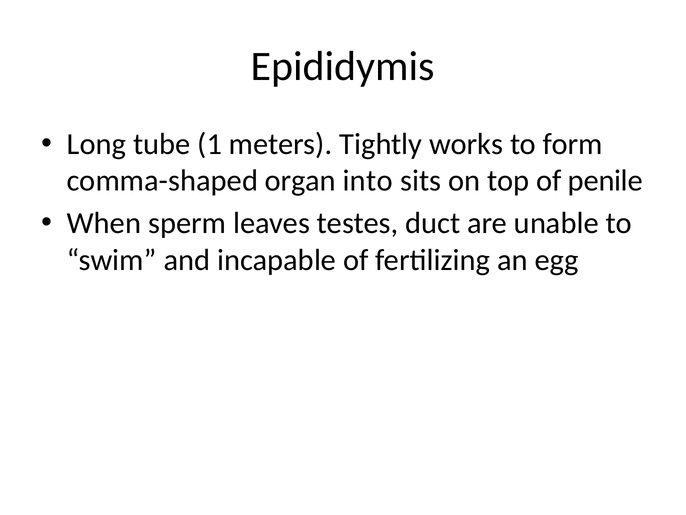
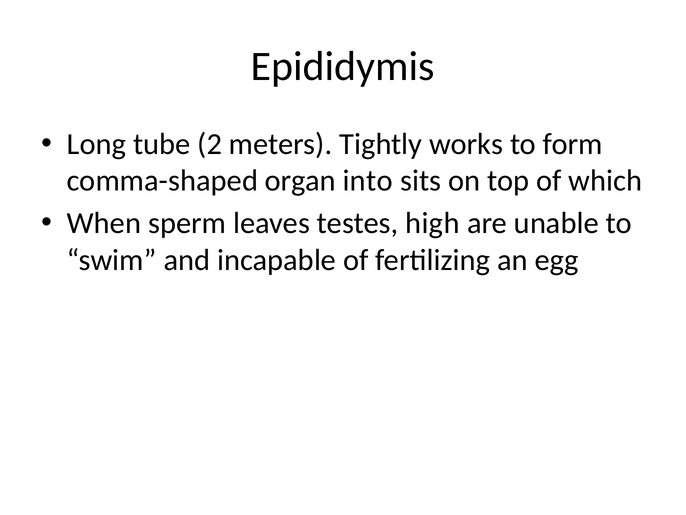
1: 1 -> 2
penile: penile -> which
duct: duct -> high
